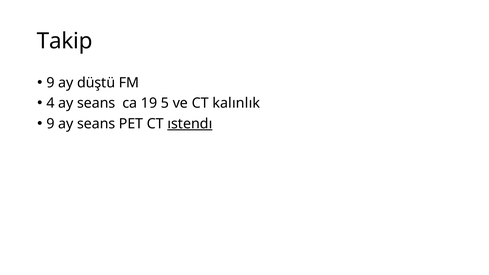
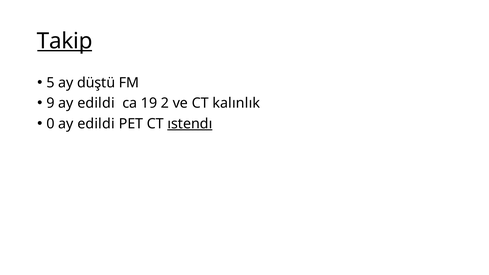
Takip underline: none -> present
9 at (51, 83): 9 -> 5
4: 4 -> 9
seans at (96, 103): seans -> edildi
5: 5 -> 2
9 at (51, 124): 9 -> 0
seans at (96, 124): seans -> edildi
